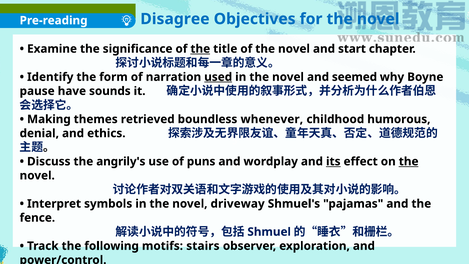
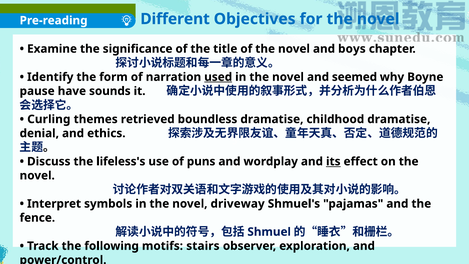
Disagree: Disagree -> Different
the at (200, 49) underline: present -> none
start: start -> boys
Making: Making -> Curling
boundless whenever: whenever -> dramatise
childhood humorous: humorous -> dramatise
angrily's: angrily's -> lifeless's
the at (409, 161) underline: present -> none
